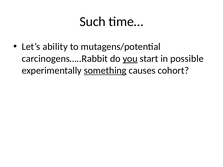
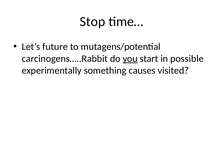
Such: Such -> Stop
ability: ability -> future
something underline: present -> none
cohort: cohort -> visited
